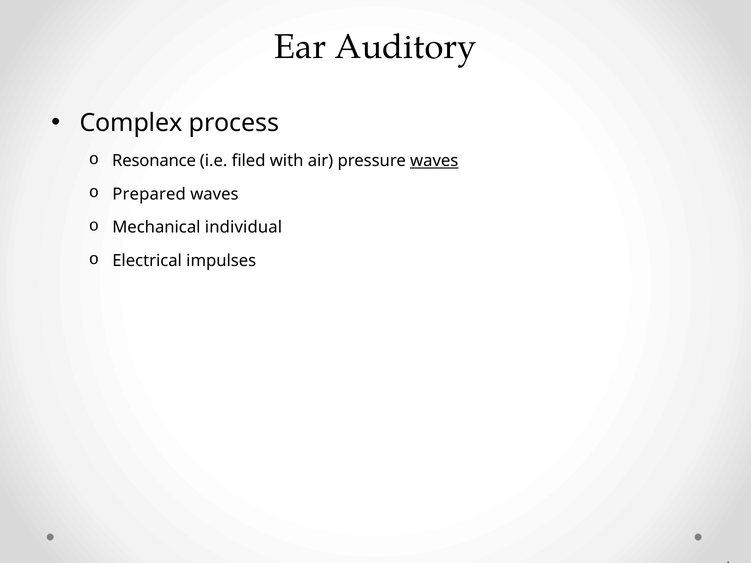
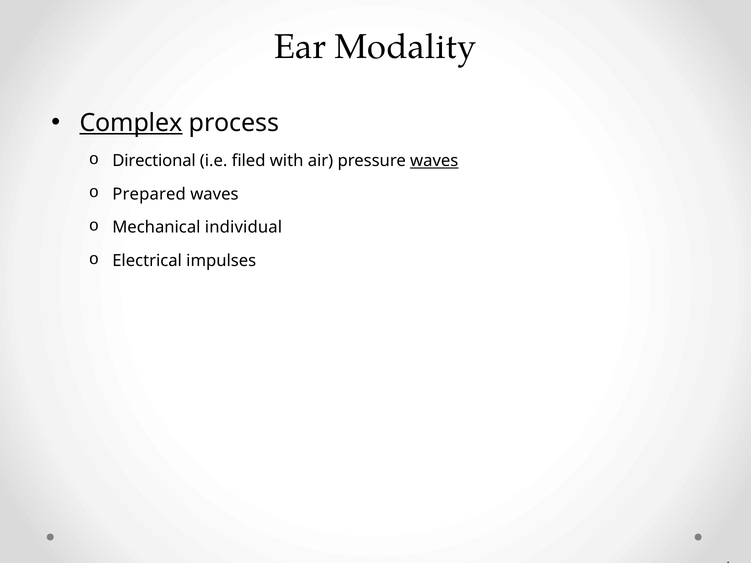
Auditory: Auditory -> Modality
Complex underline: none -> present
Resonance: Resonance -> Directional
